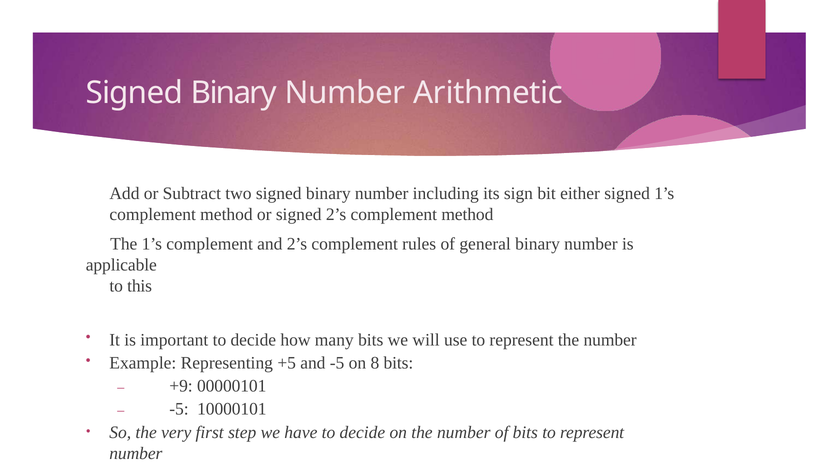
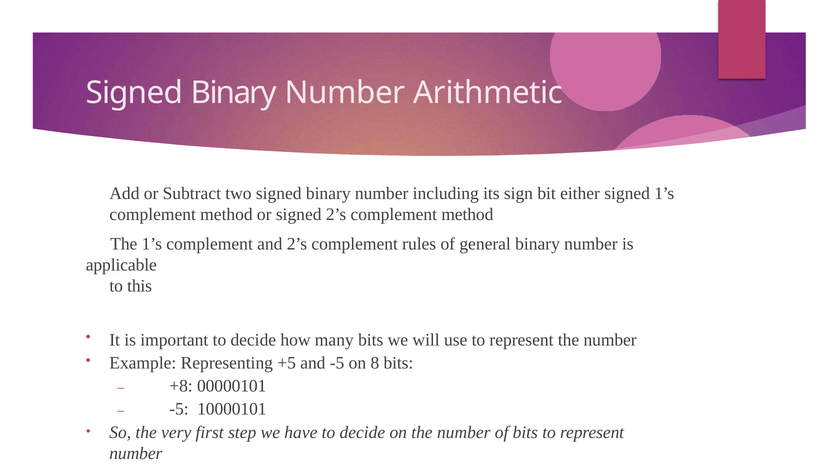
+9: +9 -> +8
